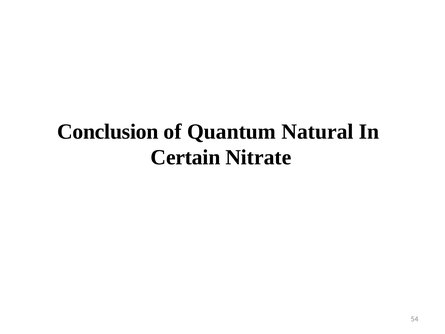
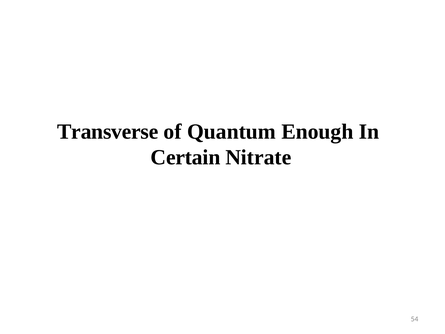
Conclusion: Conclusion -> Transverse
Natural: Natural -> Enough
